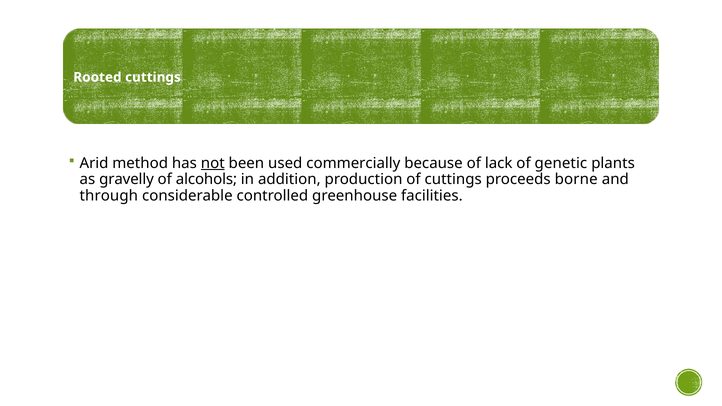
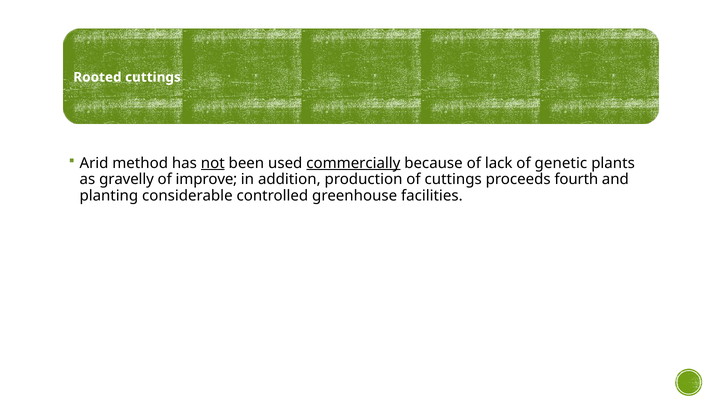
commercially underline: none -> present
alcohols: alcohols -> improve
borne: borne -> fourth
through: through -> planting
